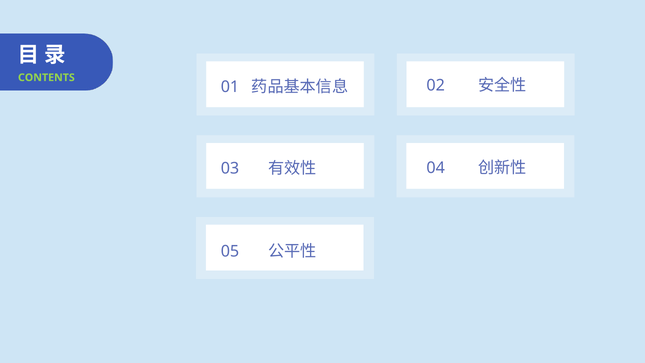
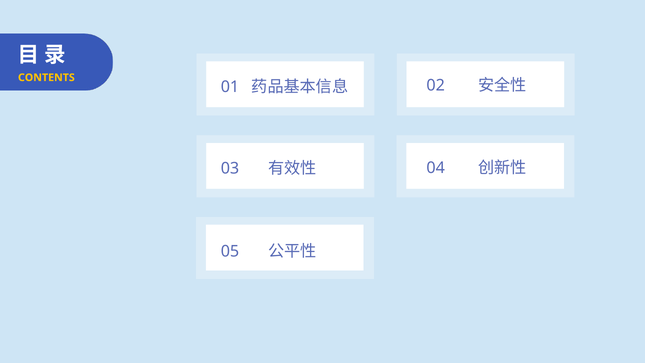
CONTENTS colour: light green -> yellow
